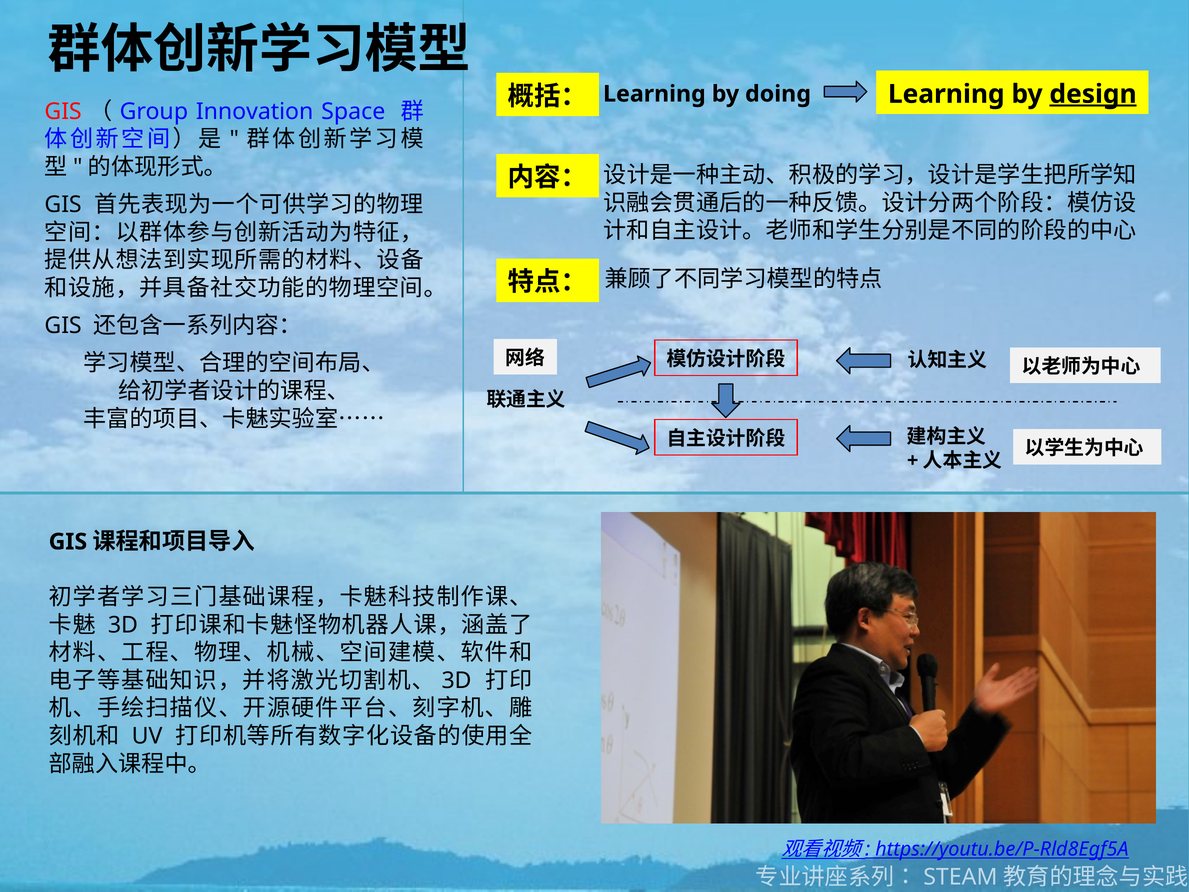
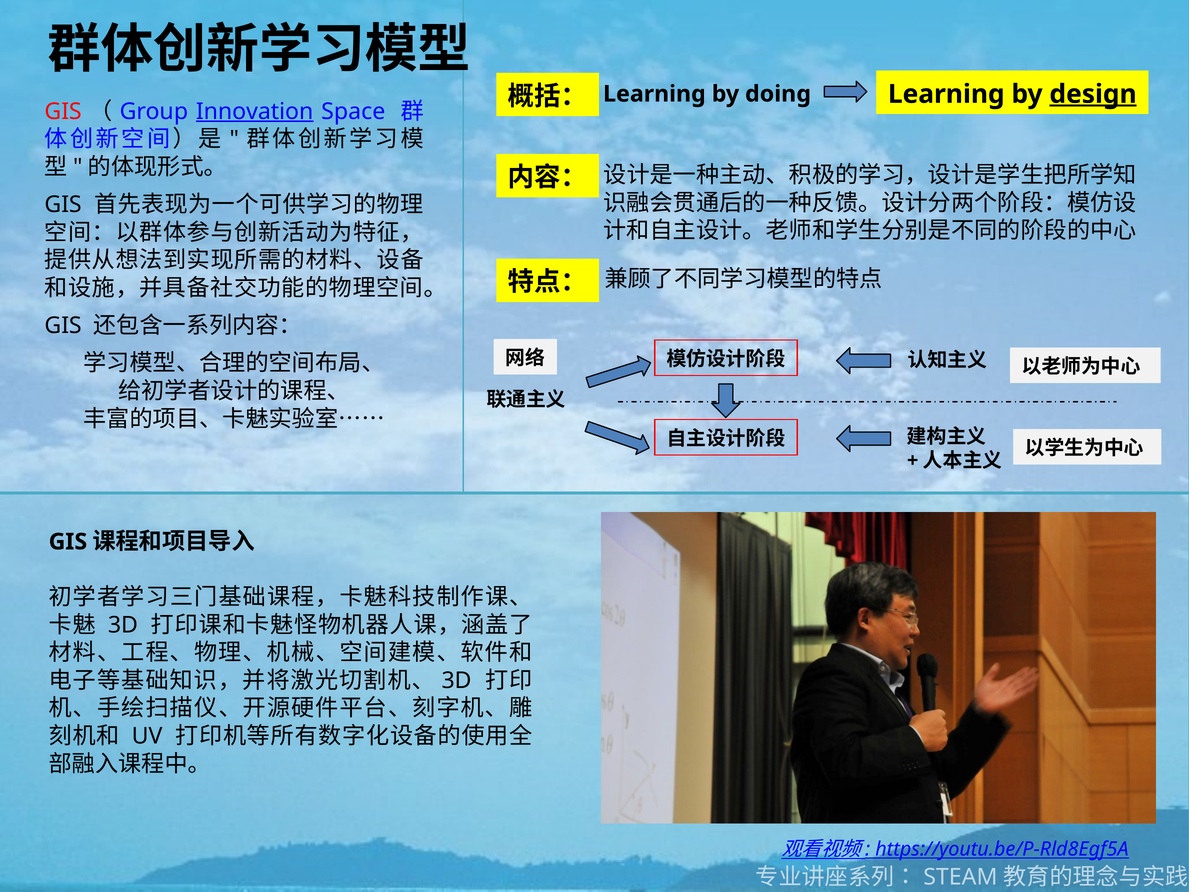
Innovation underline: none -> present
